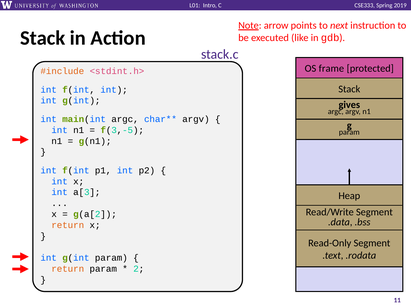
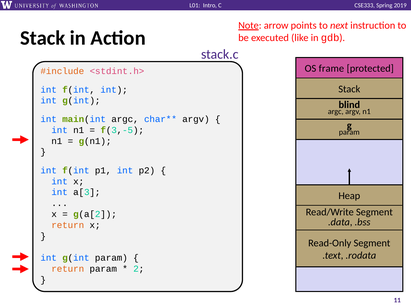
gives: gives -> blind
